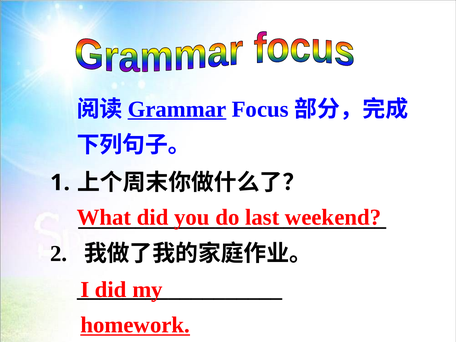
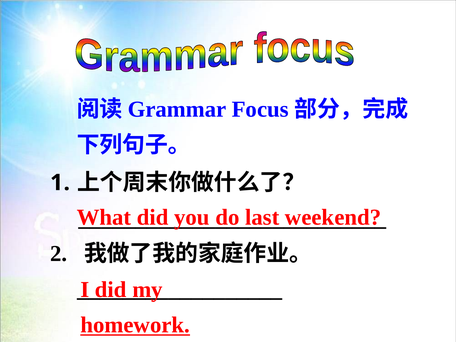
Grammar underline: present -> none
